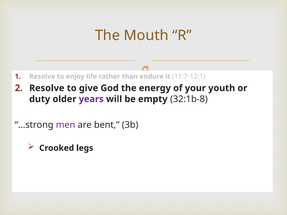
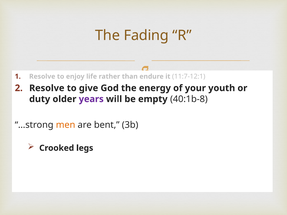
Mouth: Mouth -> Fading
32:1b-8: 32:1b-8 -> 40:1b-8
men colour: purple -> orange
